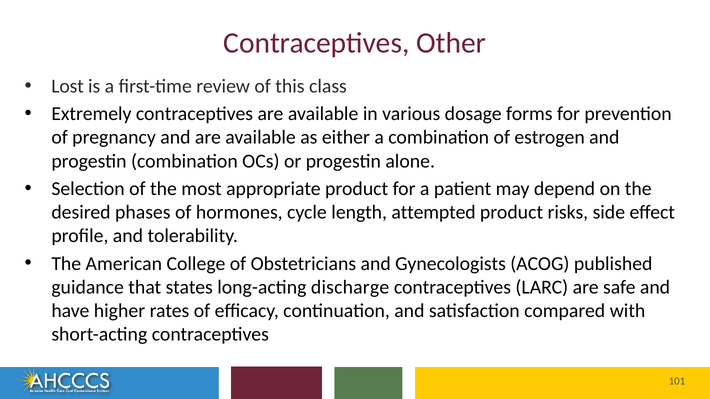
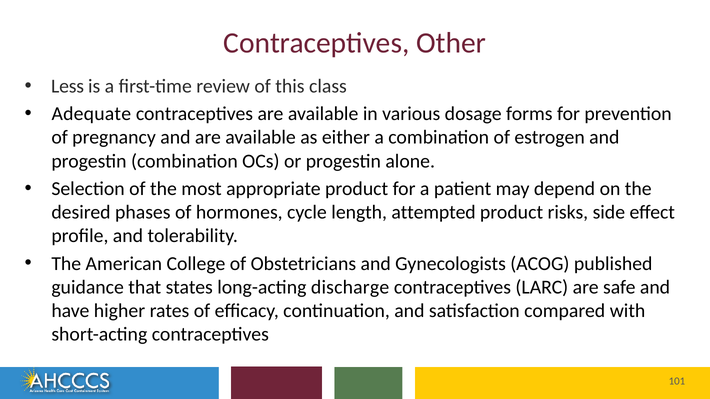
Lost: Lost -> Less
Extremely: Extremely -> Adequate
